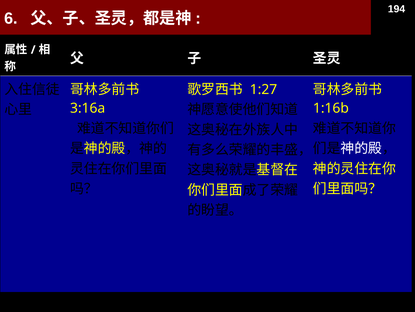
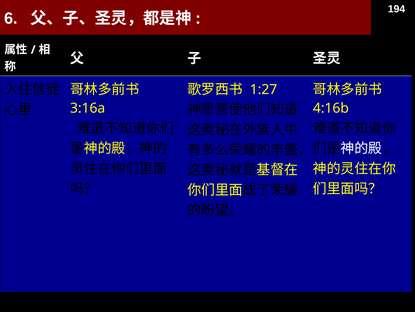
1:16b: 1:16b -> 4:16b
